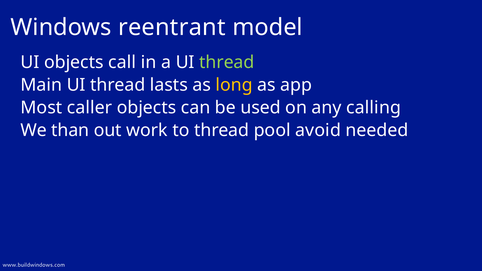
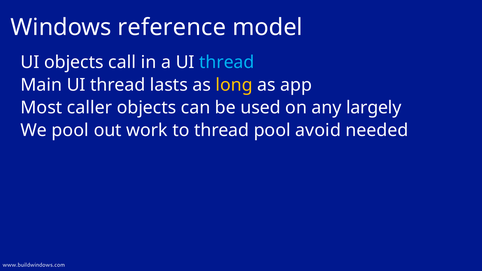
reentrant: reentrant -> reference
thread at (227, 62) colour: light green -> light blue
calling: calling -> largely
We than: than -> pool
